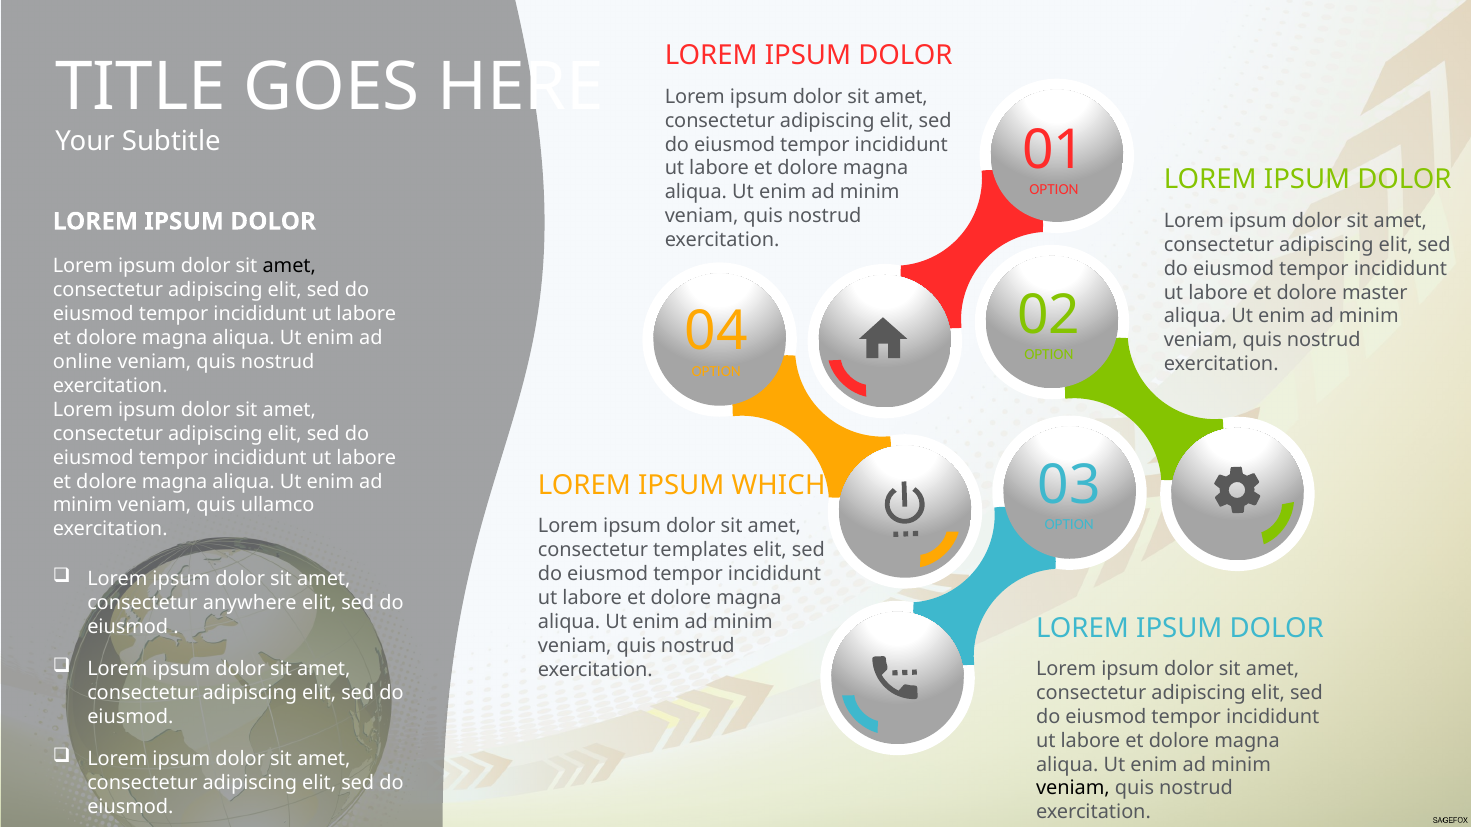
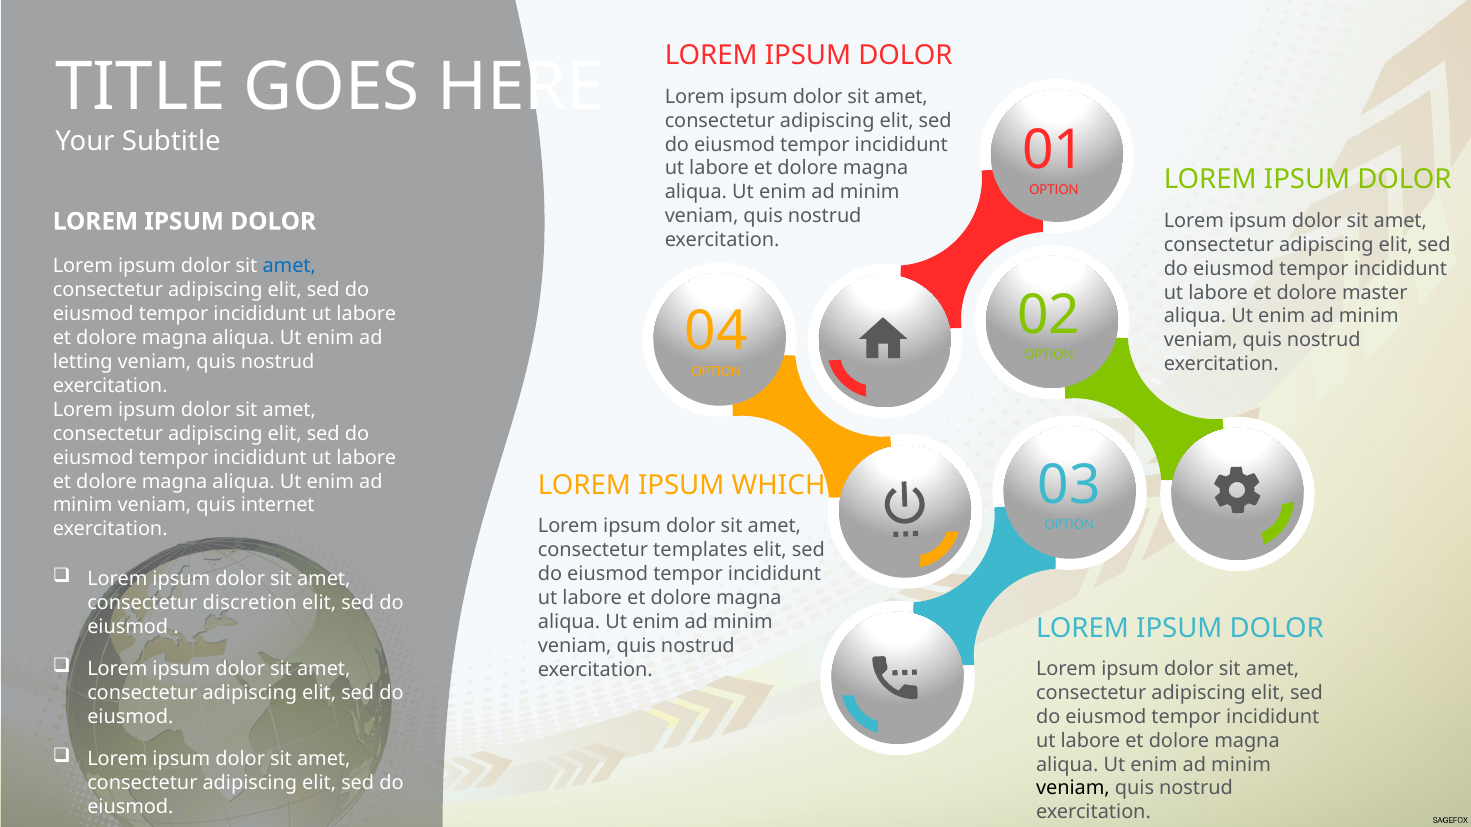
amet at (289, 266) colour: black -> blue
online: online -> letting
ullamco: ullamco -> internet
anywhere: anywhere -> discretion
